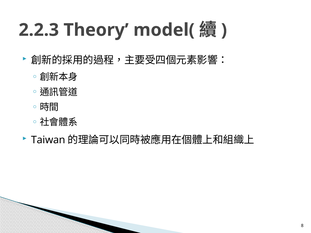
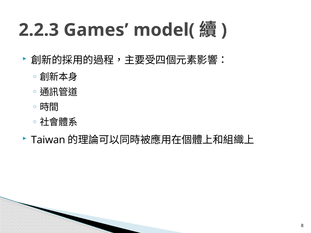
Theory: Theory -> Games
